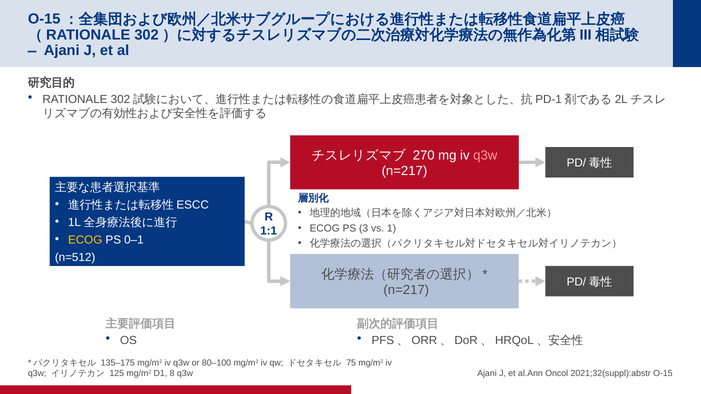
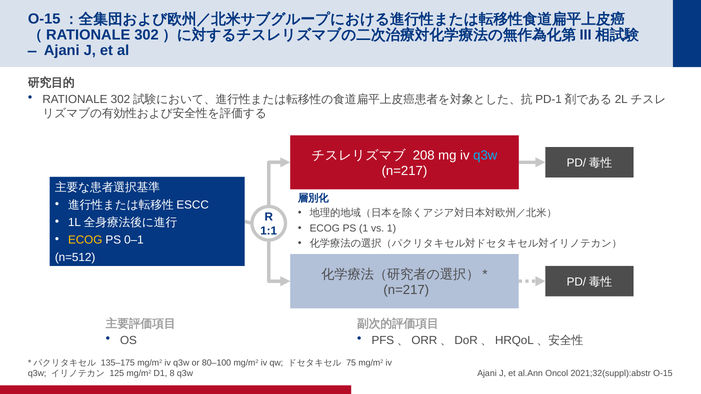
270: 270 -> 208
q3w at (485, 155) colour: pink -> light blue
PS 3: 3 -> 1
